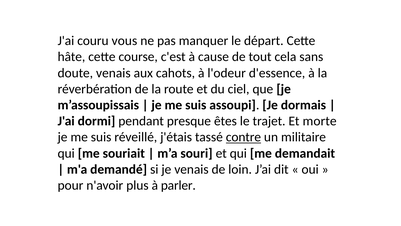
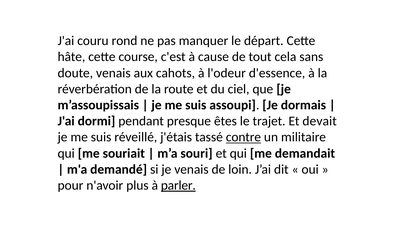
vous: vous -> rond
morte: morte -> devait
parler underline: none -> present
